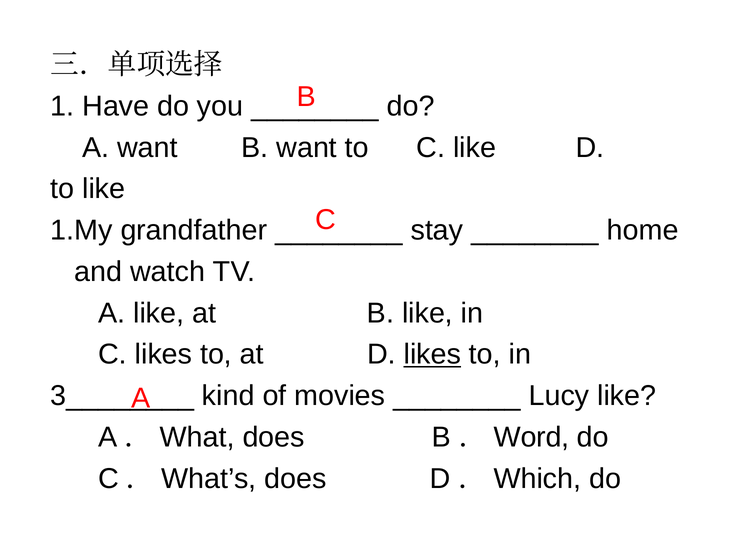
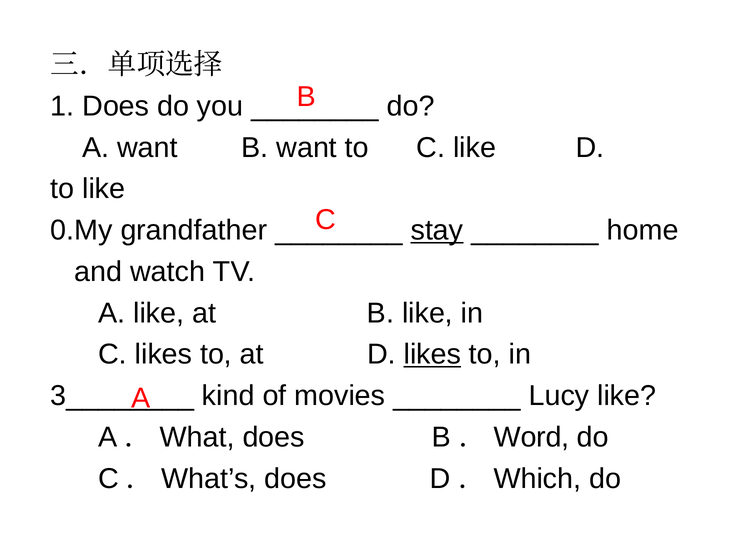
1 Have: Have -> Does
1.My: 1.My -> 0.My
stay underline: none -> present
